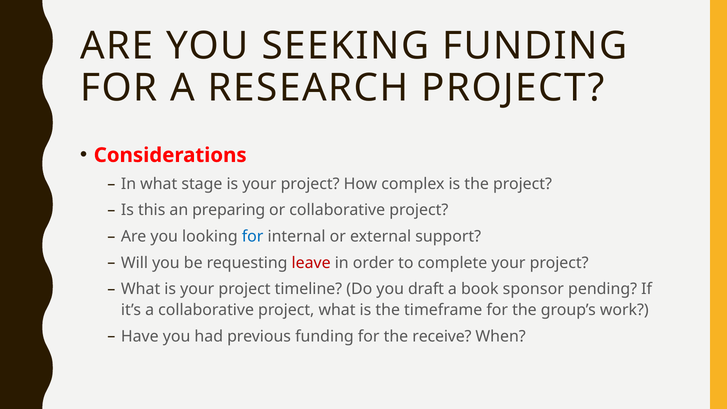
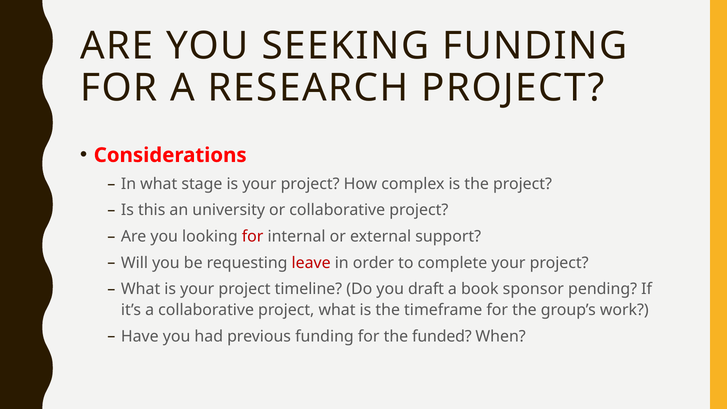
preparing: preparing -> university
for at (253, 236) colour: blue -> red
receive: receive -> funded
